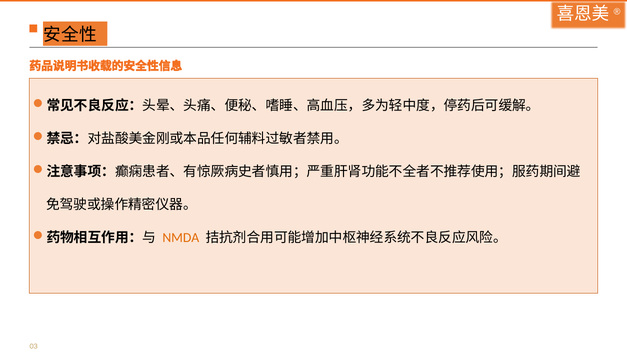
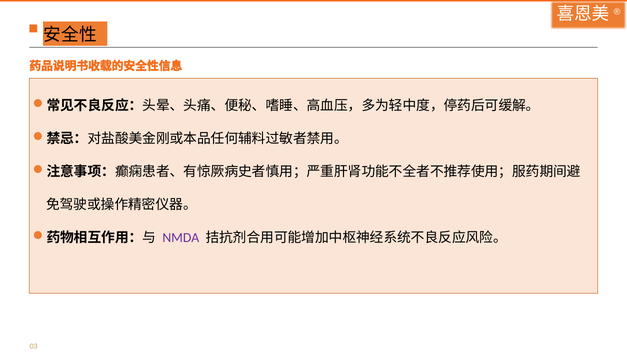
NMDA colour: orange -> purple
